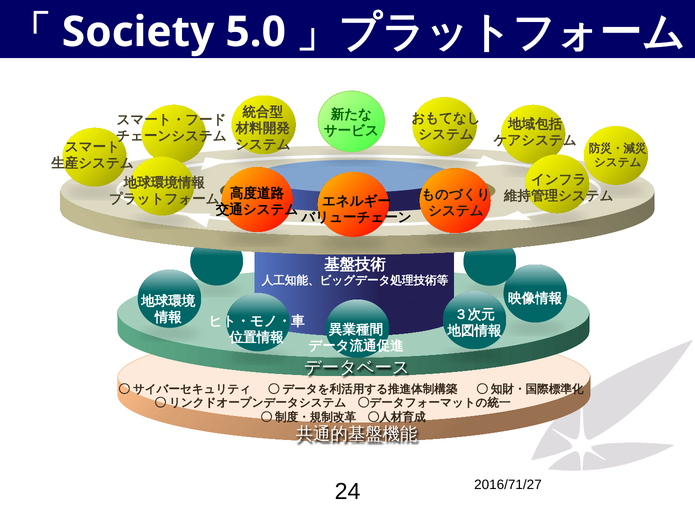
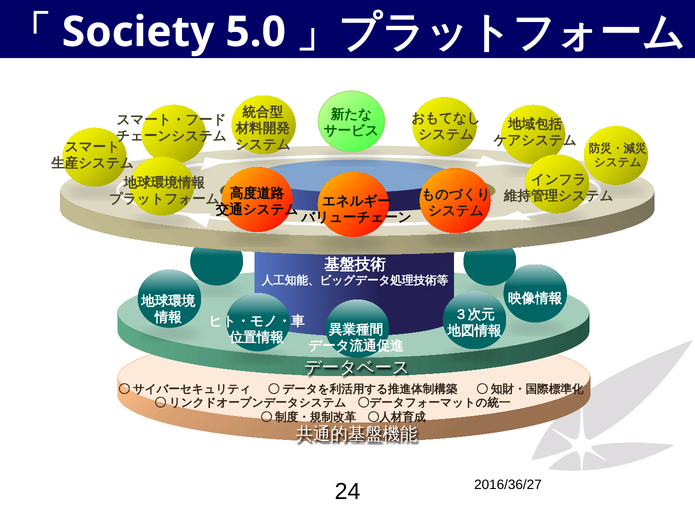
2016/71/27: 2016/71/27 -> 2016/36/27
